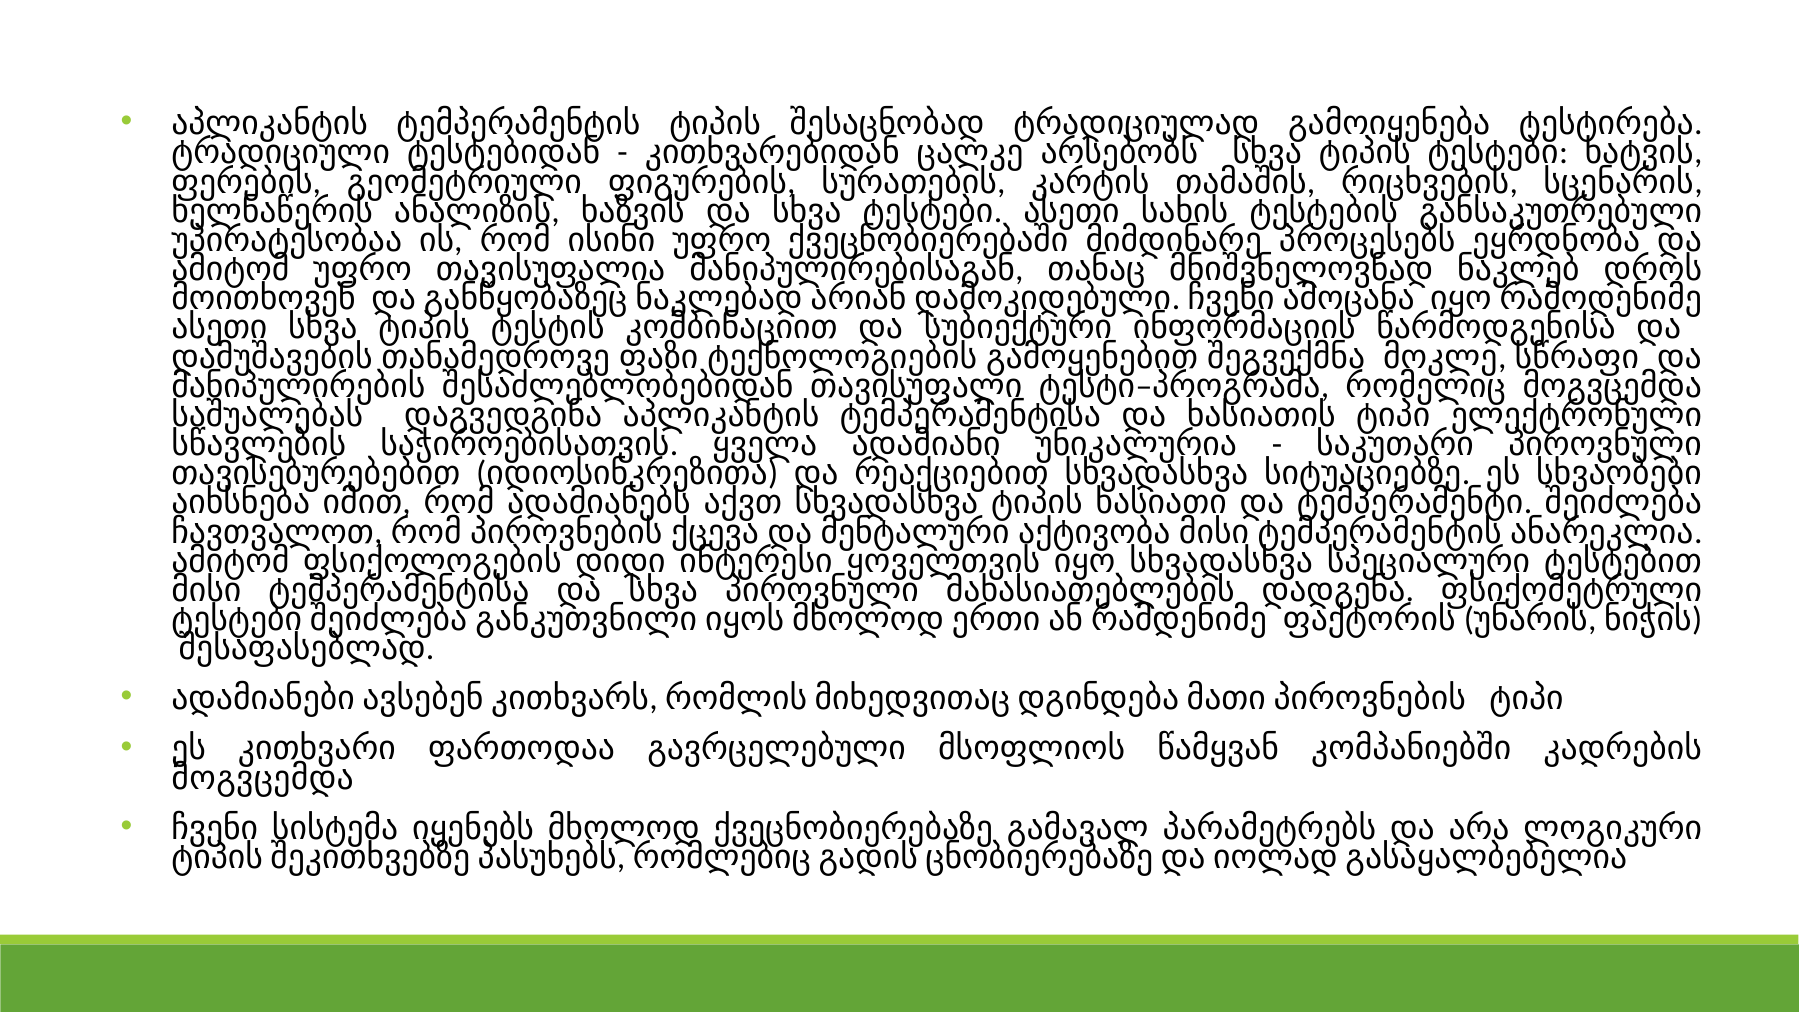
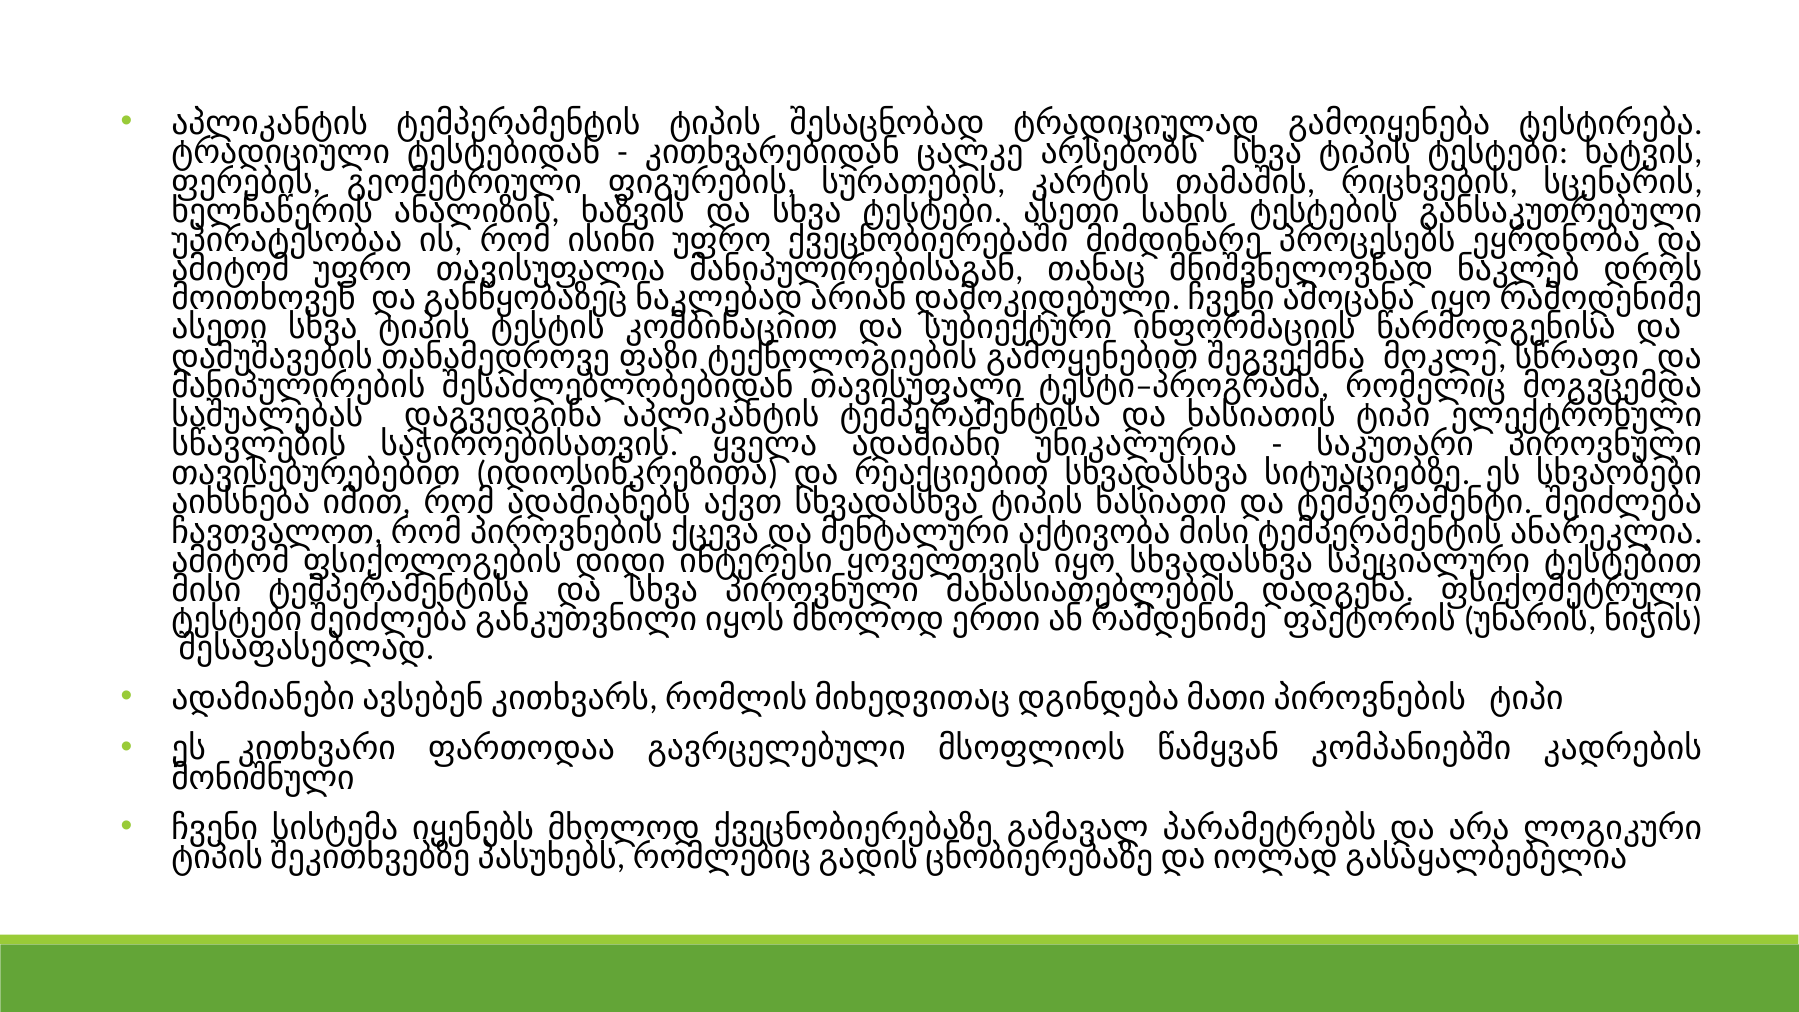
მოგვცემდა at (263, 778): მოგვცემდა -> მონიშნული
